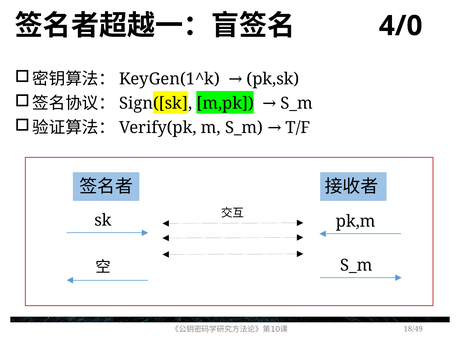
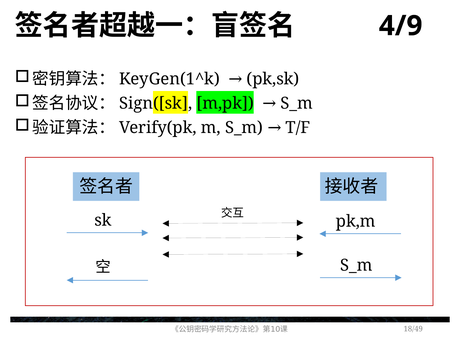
4/0: 4/0 -> 4/9
